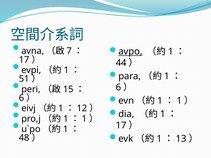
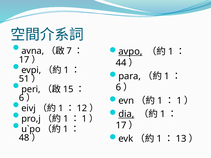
dia underline: none -> present
